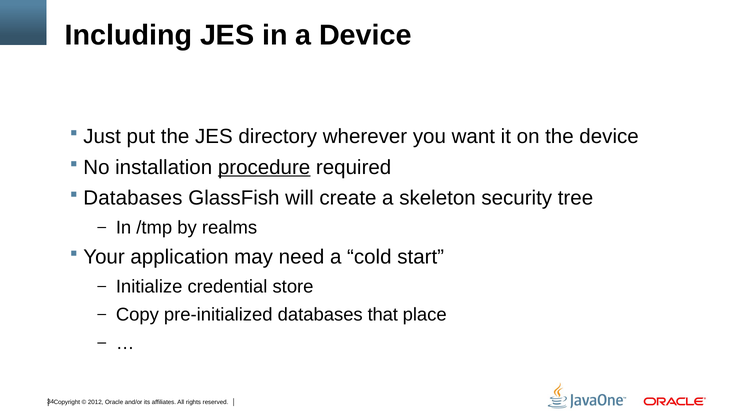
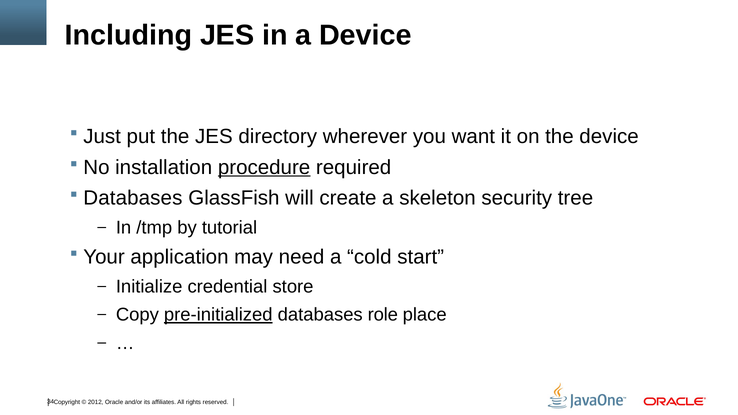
realms: realms -> tutorial
pre-initialized underline: none -> present
that: that -> role
